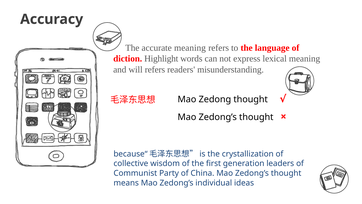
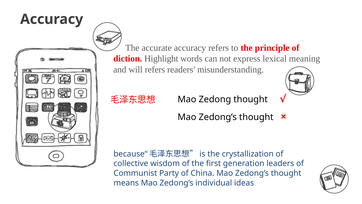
accurate meaning: meaning -> accuracy
language: language -> principle
